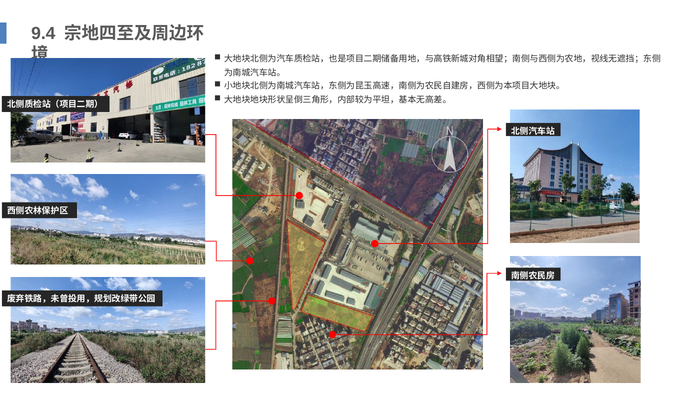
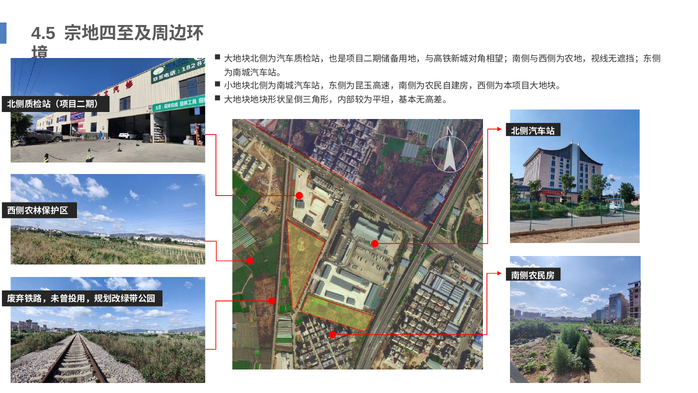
9.4: 9.4 -> 4.5
